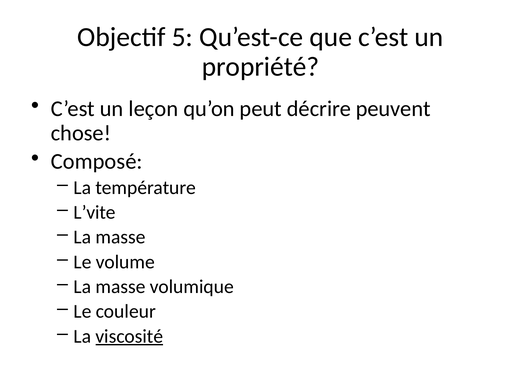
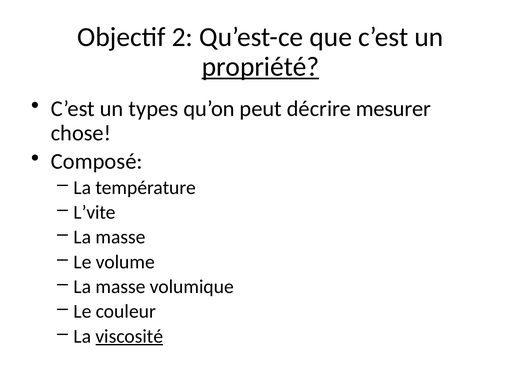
5: 5 -> 2
propriété underline: none -> present
leçon: leçon -> types
peuvent: peuvent -> mesurer
